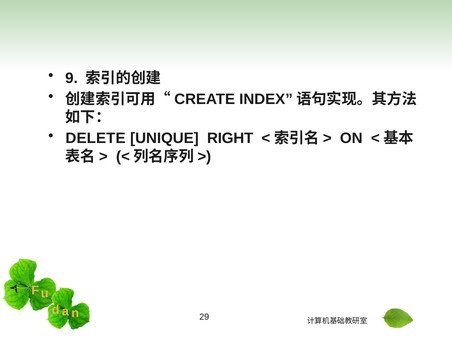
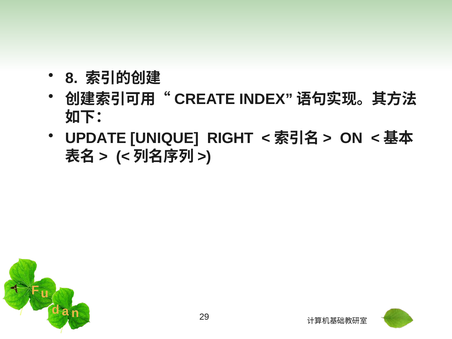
9: 9 -> 8
DELETE: DELETE -> UPDATE
